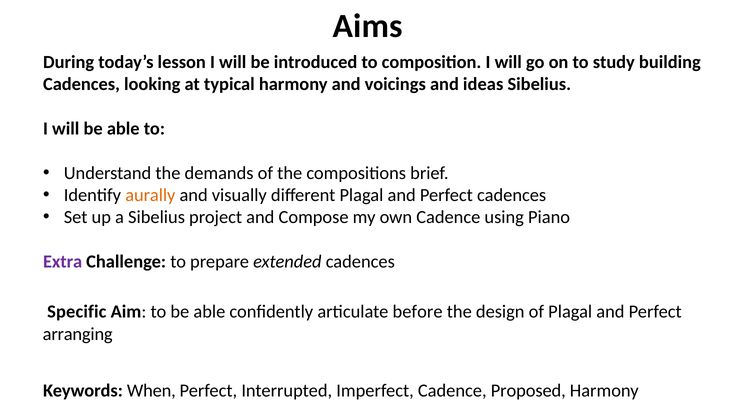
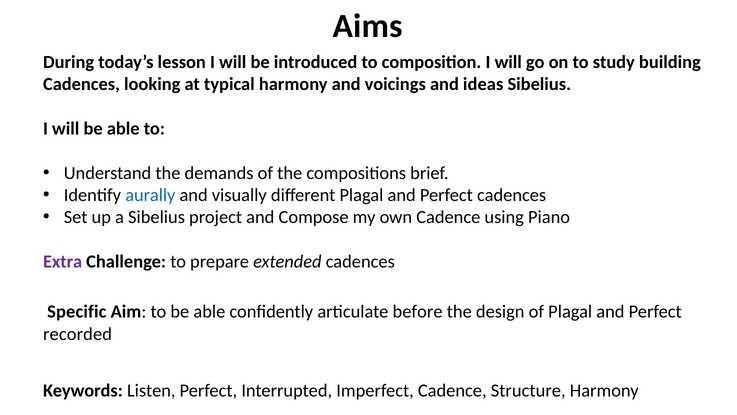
aurally colour: orange -> blue
arranging: arranging -> recorded
When: When -> Listen
Proposed: Proposed -> Structure
